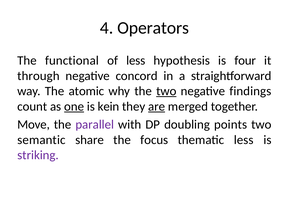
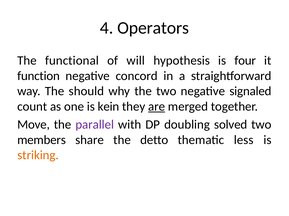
of less: less -> will
through: through -> function
atomic: atomic -> should
two at (166, 91) underline: present -> none
findings: findings -> signaled
one underline: present -> none
points: points -> solved
semantic: semantic -> members
focus: focus -> detto
striking colour: purple -> orange
